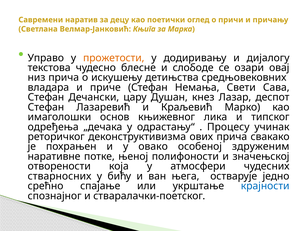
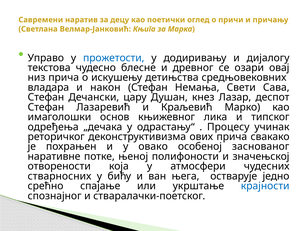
прожетости colour: orange -> blue
слободе: слободе -> древног
приче: приче -> након
здруженим: здруженим -> заснованог
